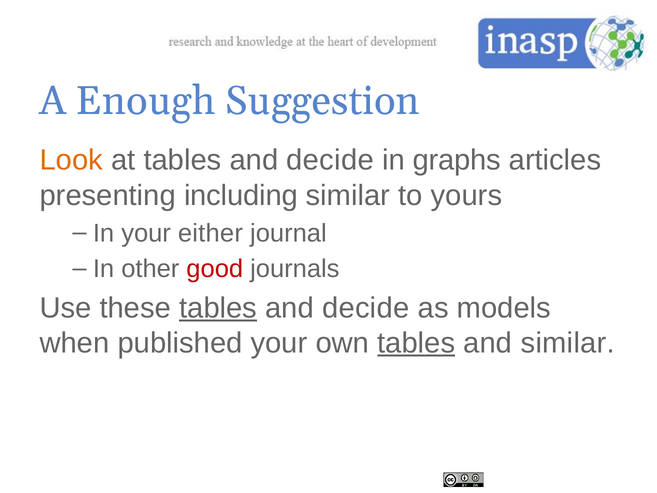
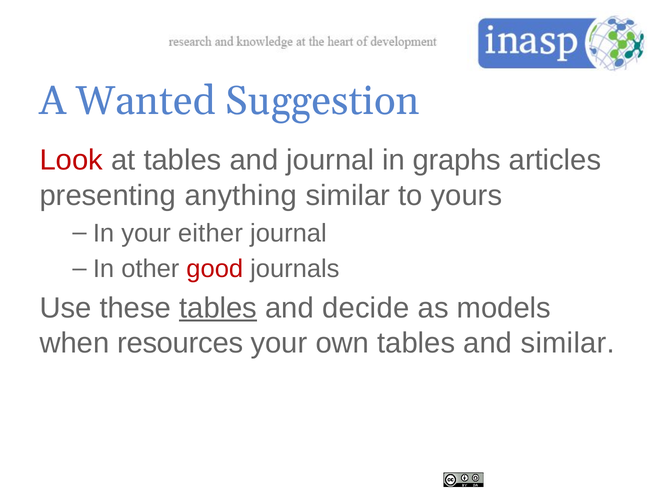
Enough: Enough -> Wanted
Look colour: orange -> red
at tables and decide: decide -> journal
including: including -> anything
published: published -> resources
tables at (416, 343) underline: present -> none
